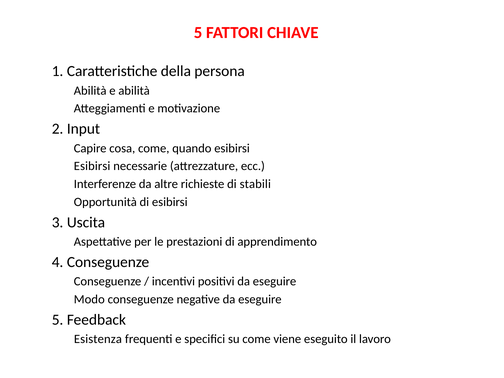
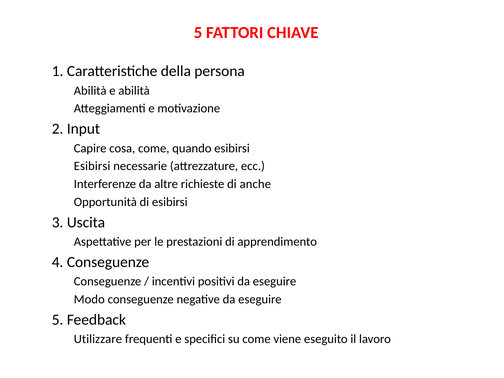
stabili: stabili -> anche
Esistenza: Esistenza -> Utilizzare
